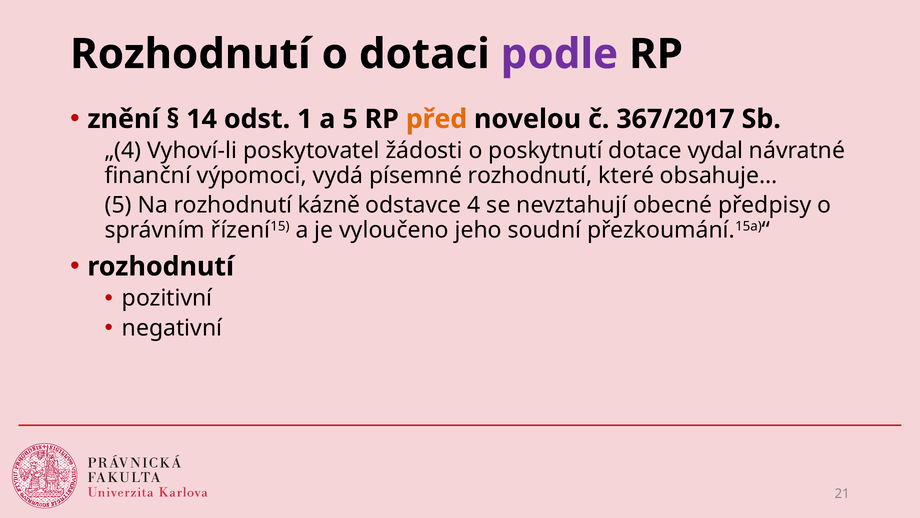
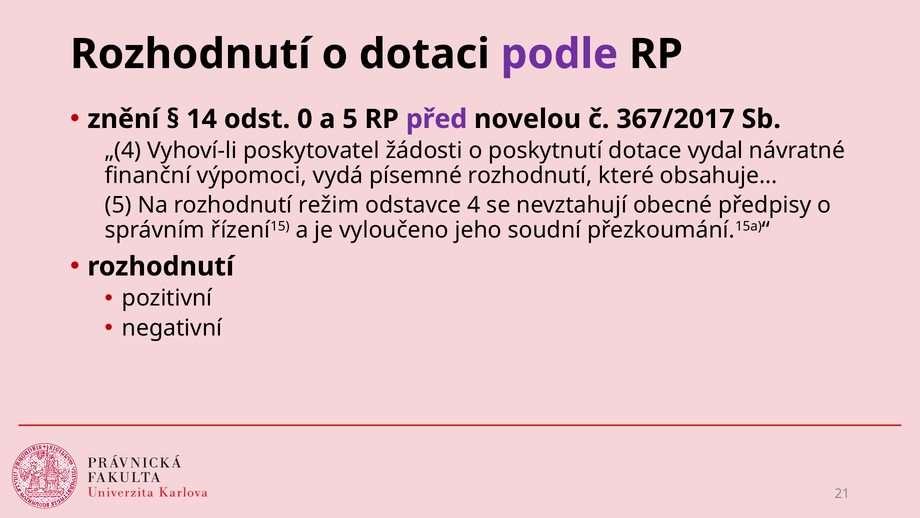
1: 1 -> 0
před colour: orange -> purple
kázně: kázně -> režim
